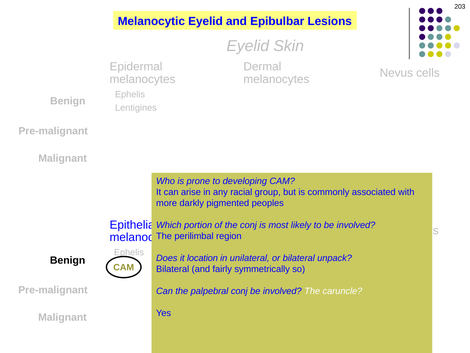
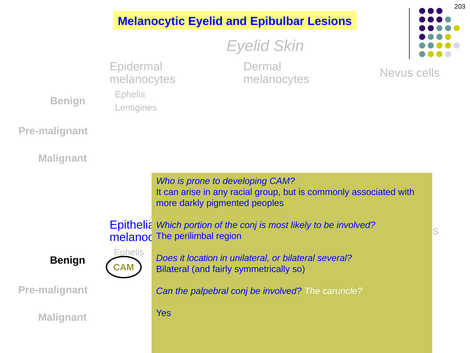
unpack: unpack -> several
